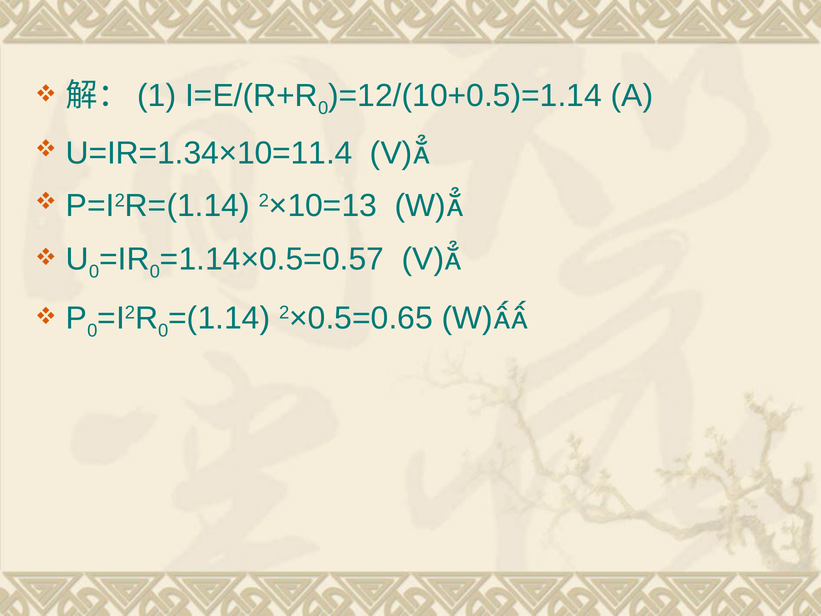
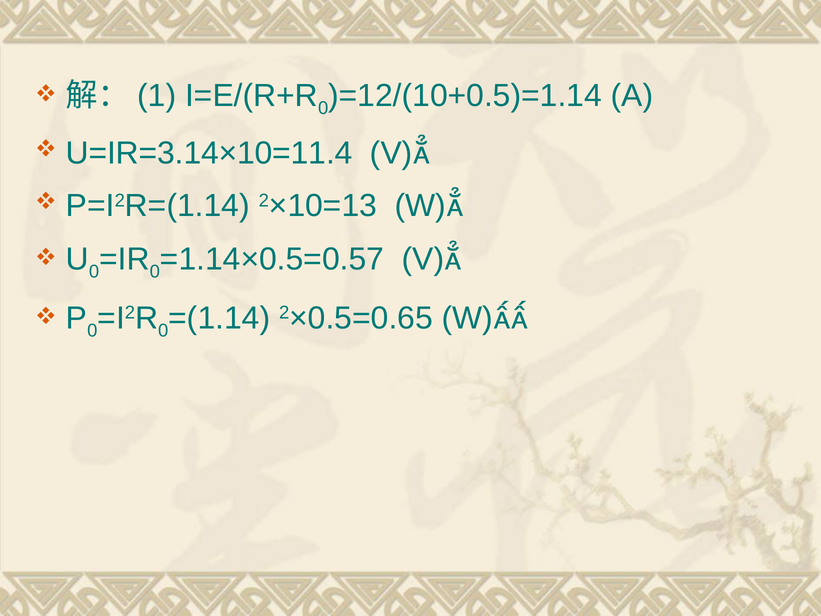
U=IR=1.34×10=11.4: U=IR=1.34×10=11.4 -> U=IR=3.14×10=11.4
